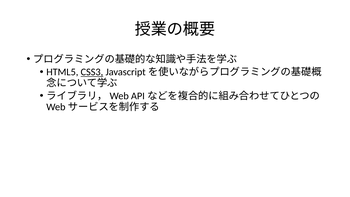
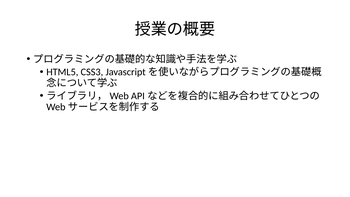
CSS3 underline: present -> none
